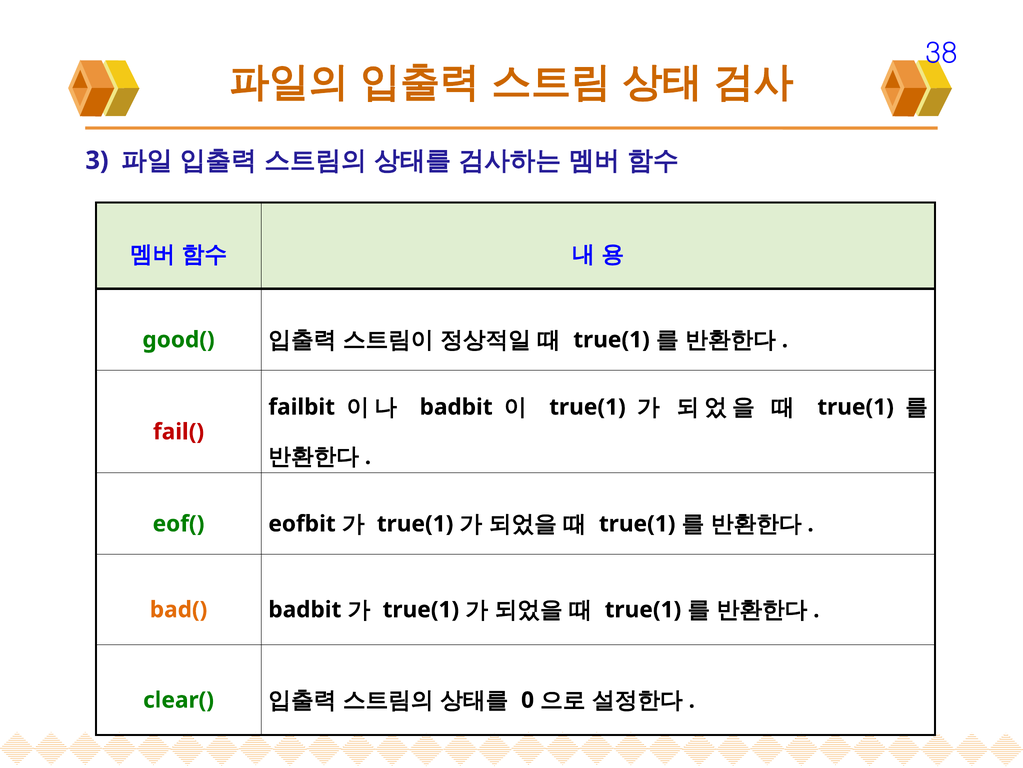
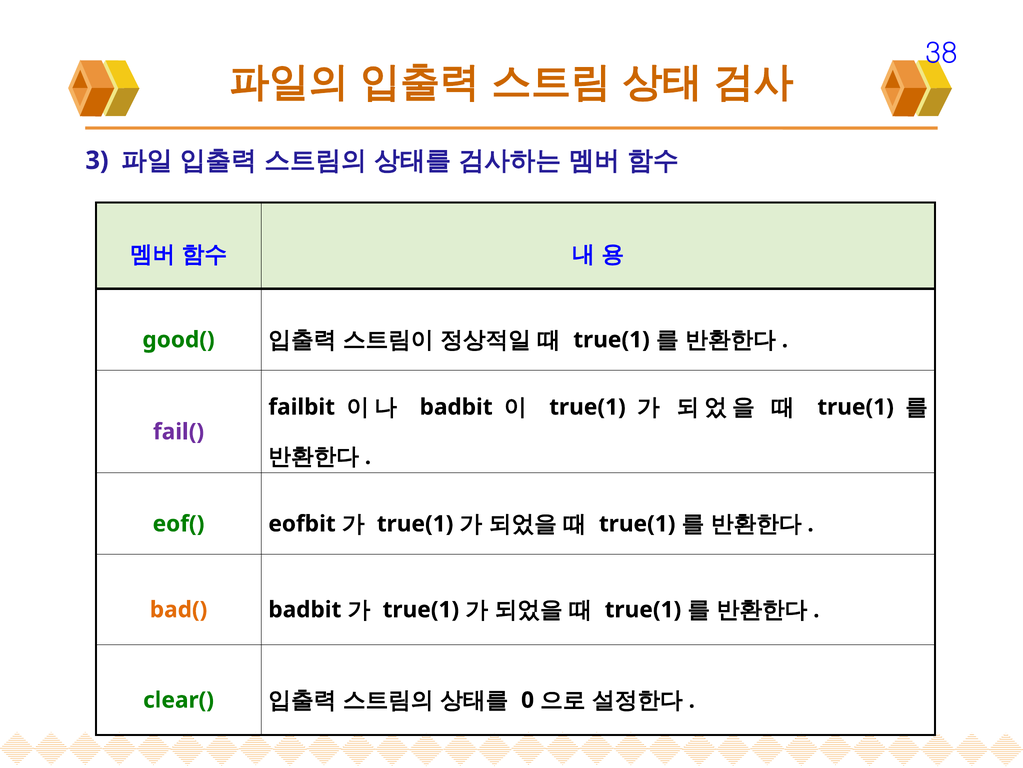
fail( colour: red -> purple
